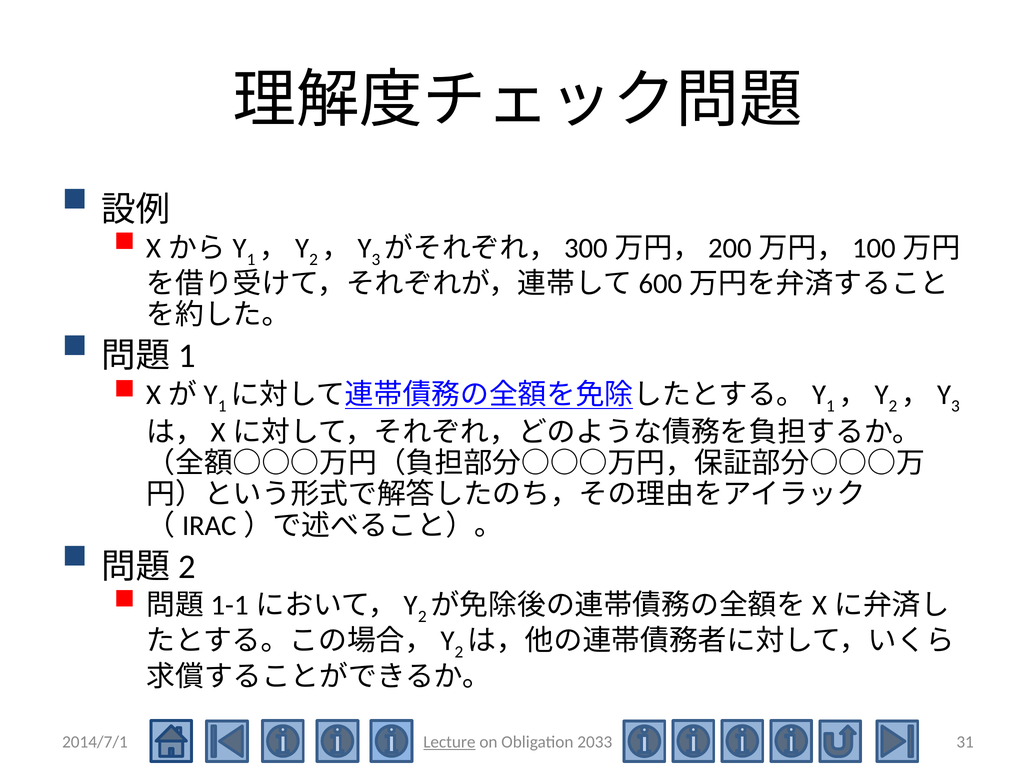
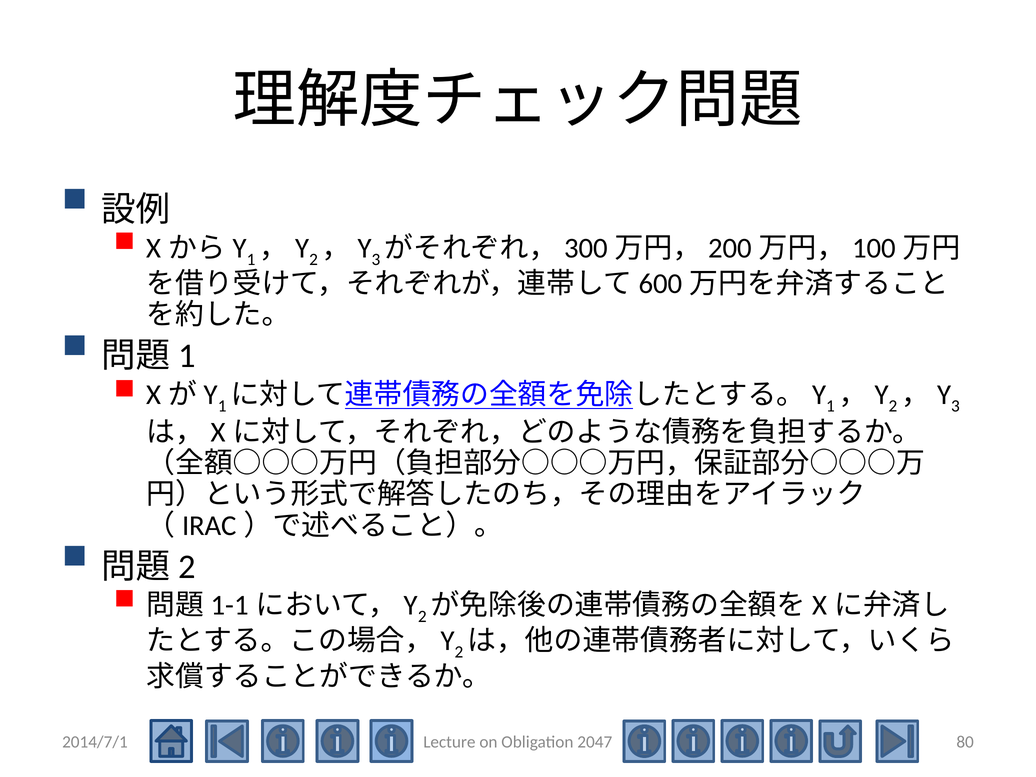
Lecture underline: present -> none
2033: 2033 -> 2047
31: 31 -> 80
